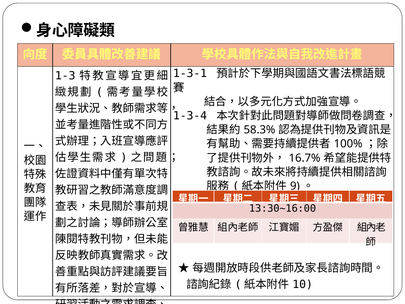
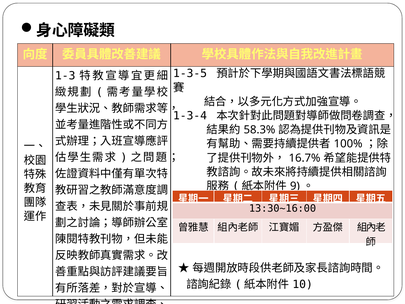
1-3-1: 1-3-1 -> 1-3-5
